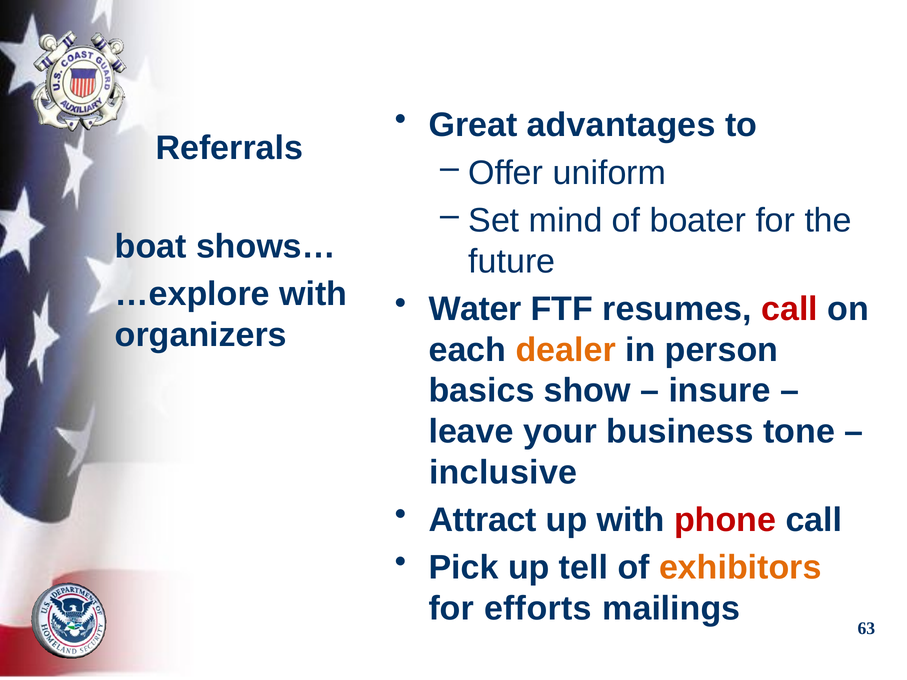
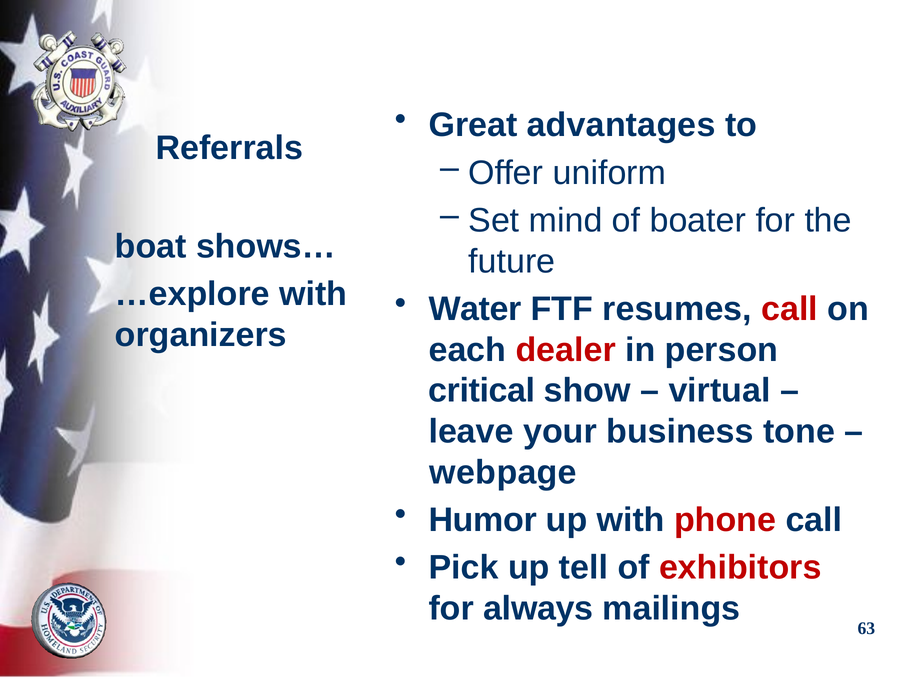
dealer colour: orange -> red
basics: basics -> critical
insure: insure -> virtual
inclusive: inclusive -> webpage
Attract: Attract -> Humor
exhibitors colour: orange -> red
efforts: efforts -> always
